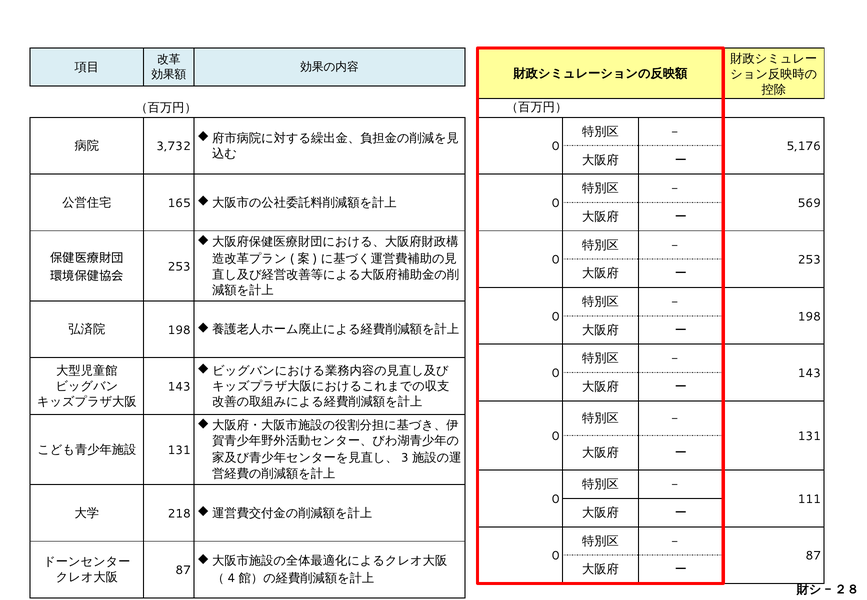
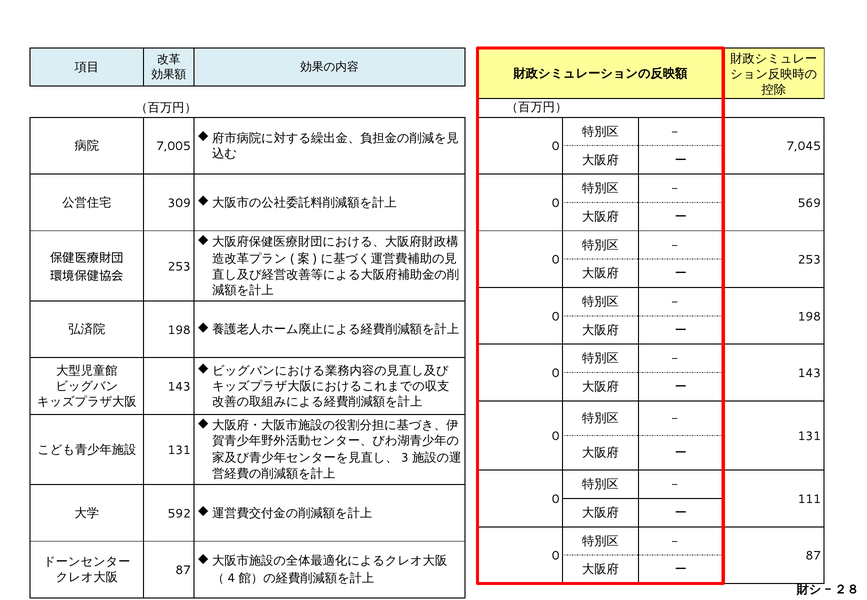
3,732: 3,732 -> 7,005
5,176: 5,176 -> 7,045
165: 165 -> 309
218: 218 -> 592
